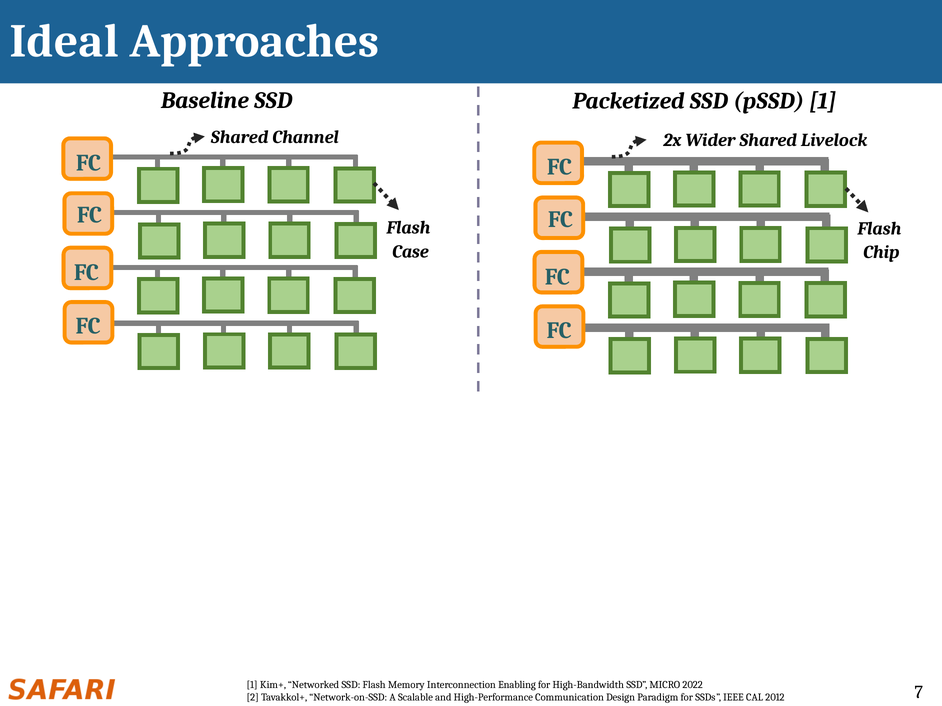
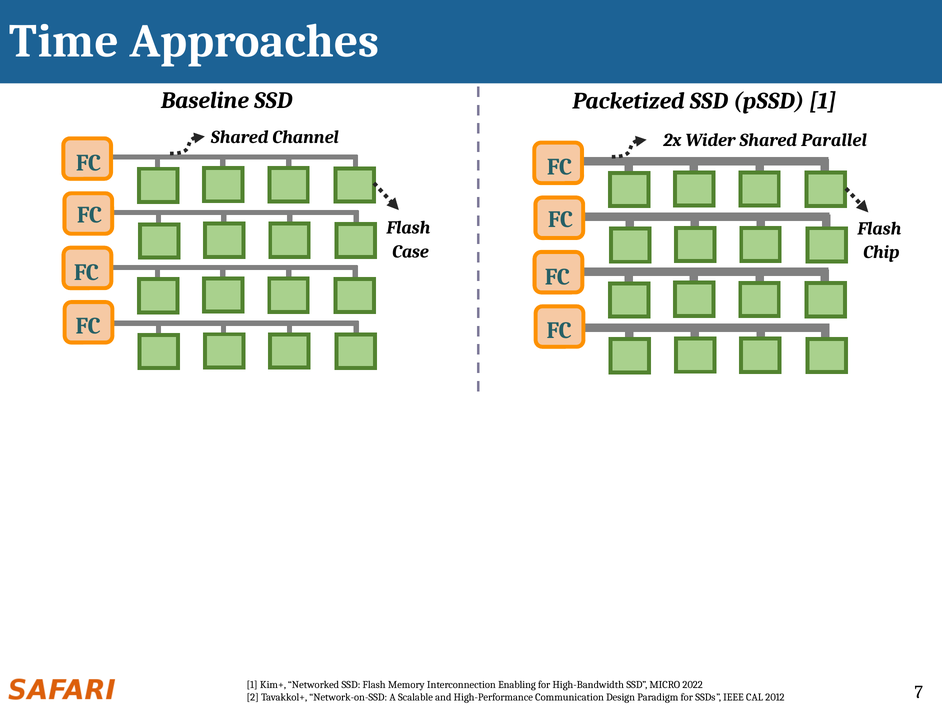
Ideal: Ideal -> Time
Livelock: Livelock -> Parallel
